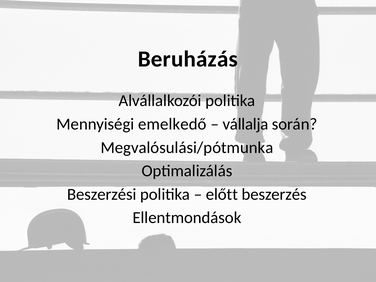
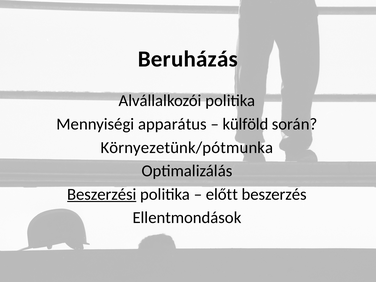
emelkedő: emelkedő -> apparátus
vállalja: vállalja -> külföld
Megvalósulási/pótmunka: Megvalósulási/pótmunka -> Környezetünk/pótmunka
Beszerzési underline: none -> present
